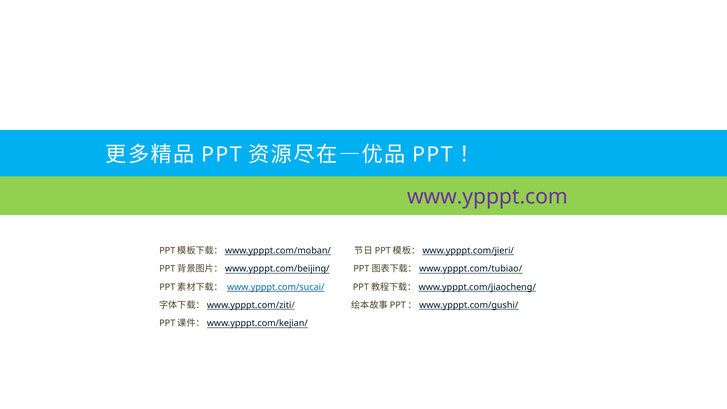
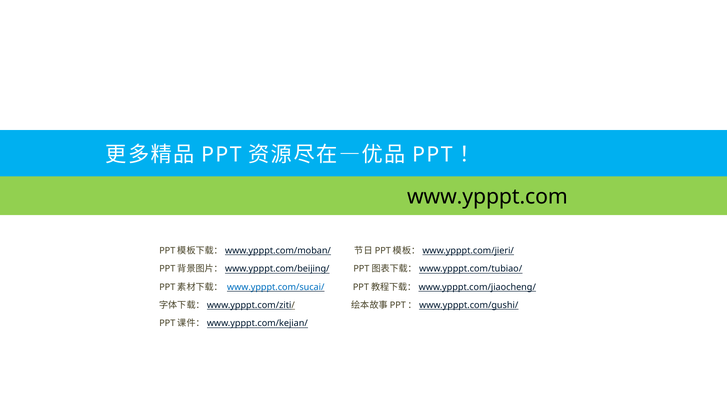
www.ypppt.com colour: purple -> black
